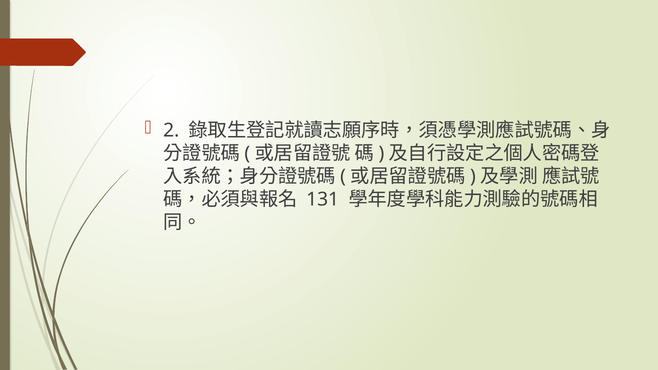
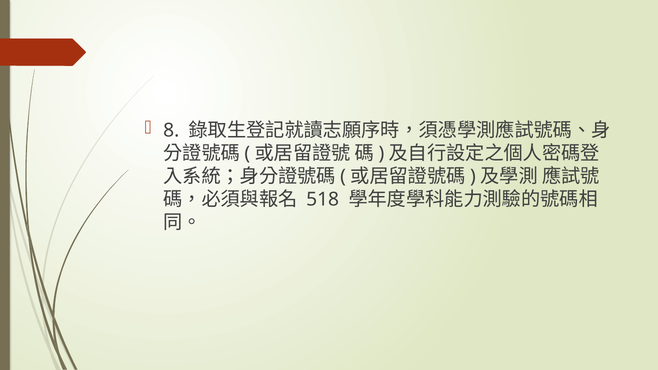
2: 2 -> 8
131: 131 -> 518
